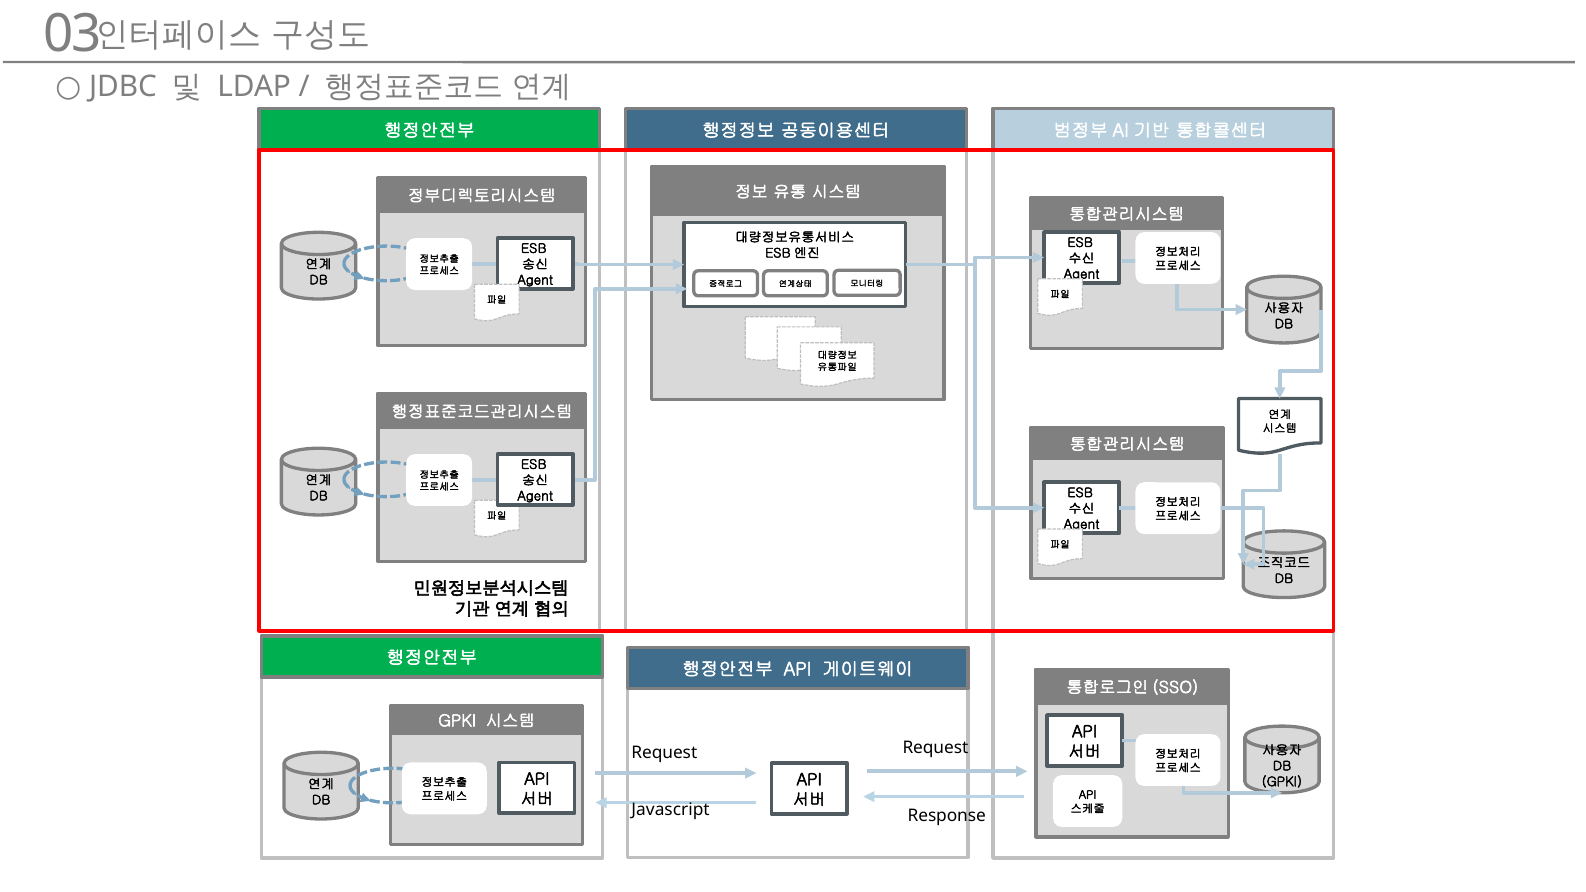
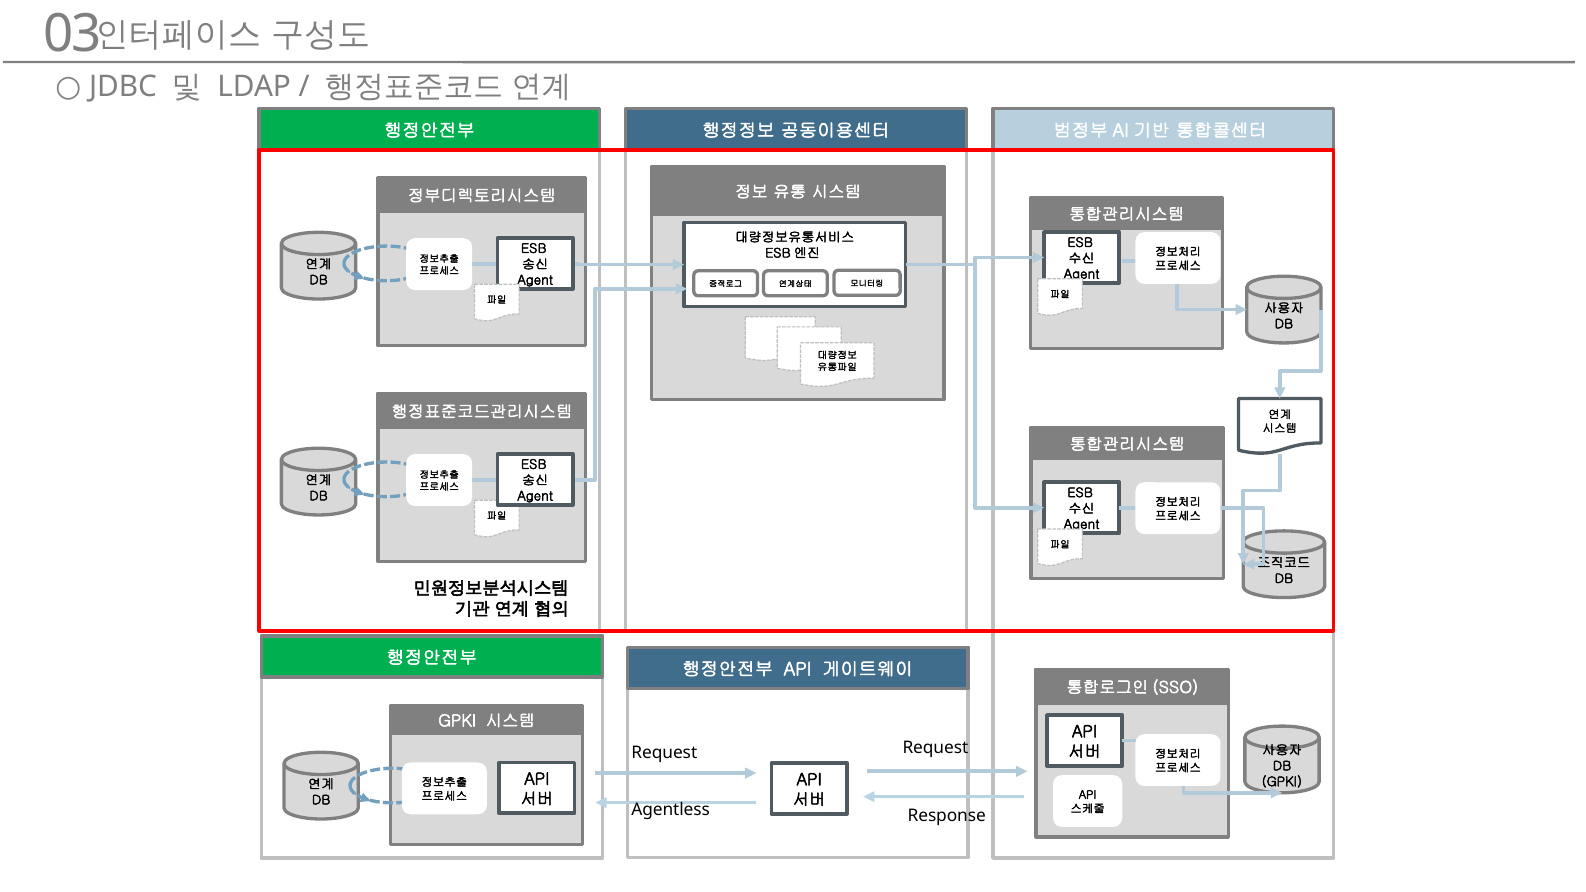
Javascript: Javascript -> Agentless
